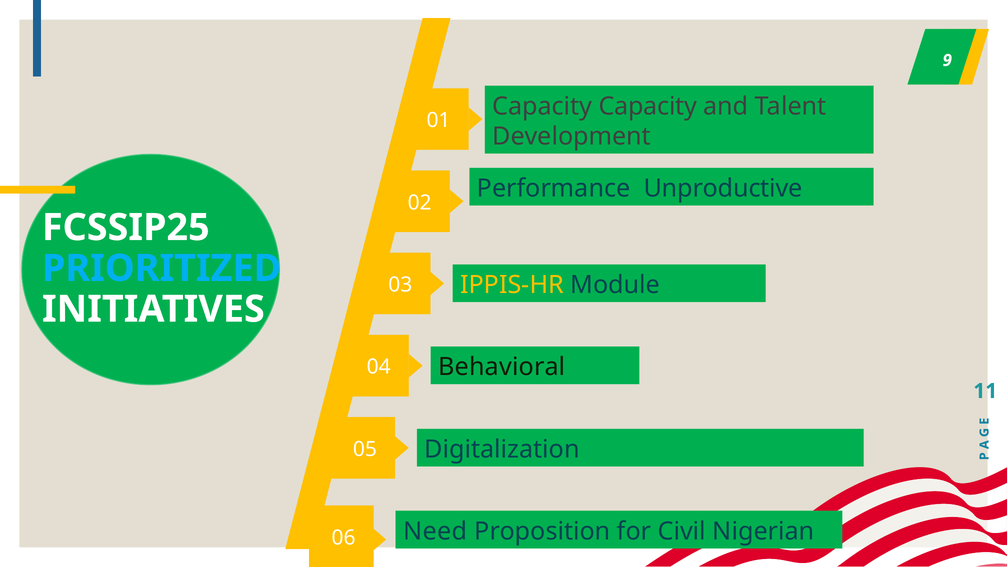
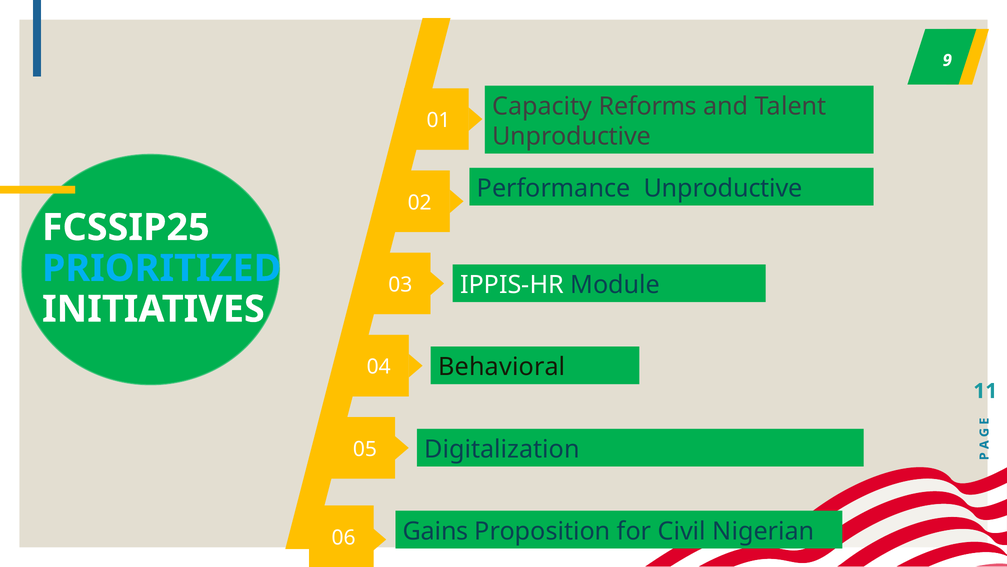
Capacity Capacity: Capacity -> Reforms
Development at (572, 136): Development -> Unproductive
IPPIS-HR colour: yellow -> white
Need: Need -> Gains
